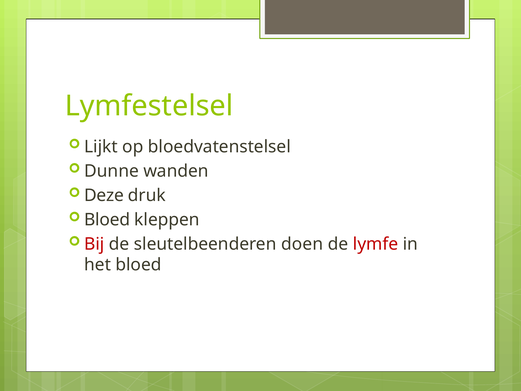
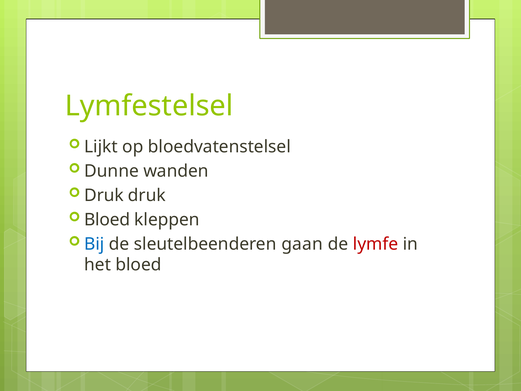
Deze at (104, 195): Deze -> Druk
Bij colour: red -> blue
doen: doen -> gaan
